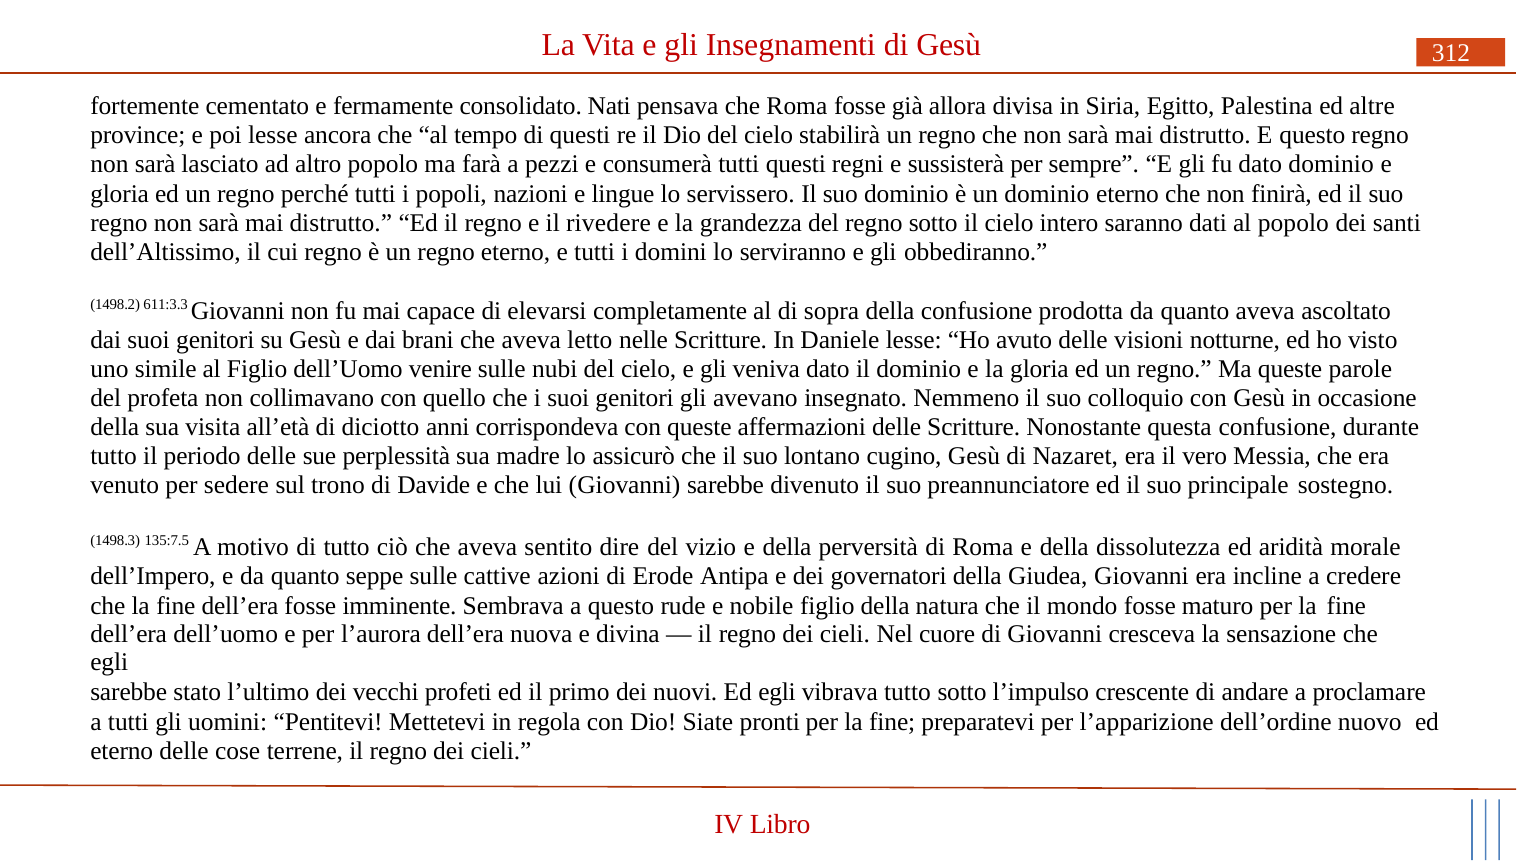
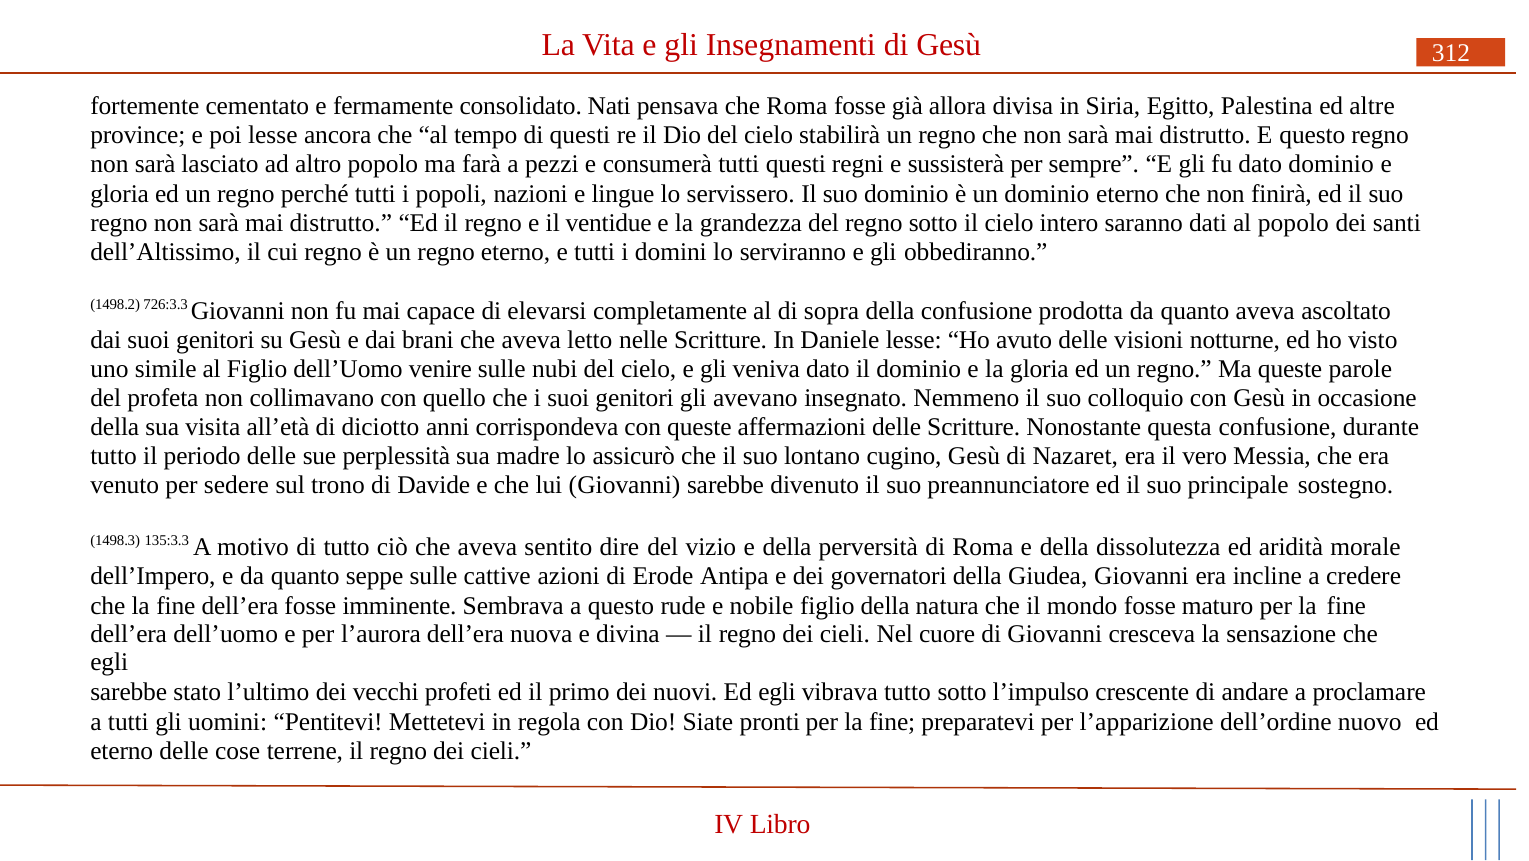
rivedere: rivedere -> ventidue
611:3.3: 611:3.3 -> 726:3.3
135:7.5: 135:7.5 -> 135:3.3
